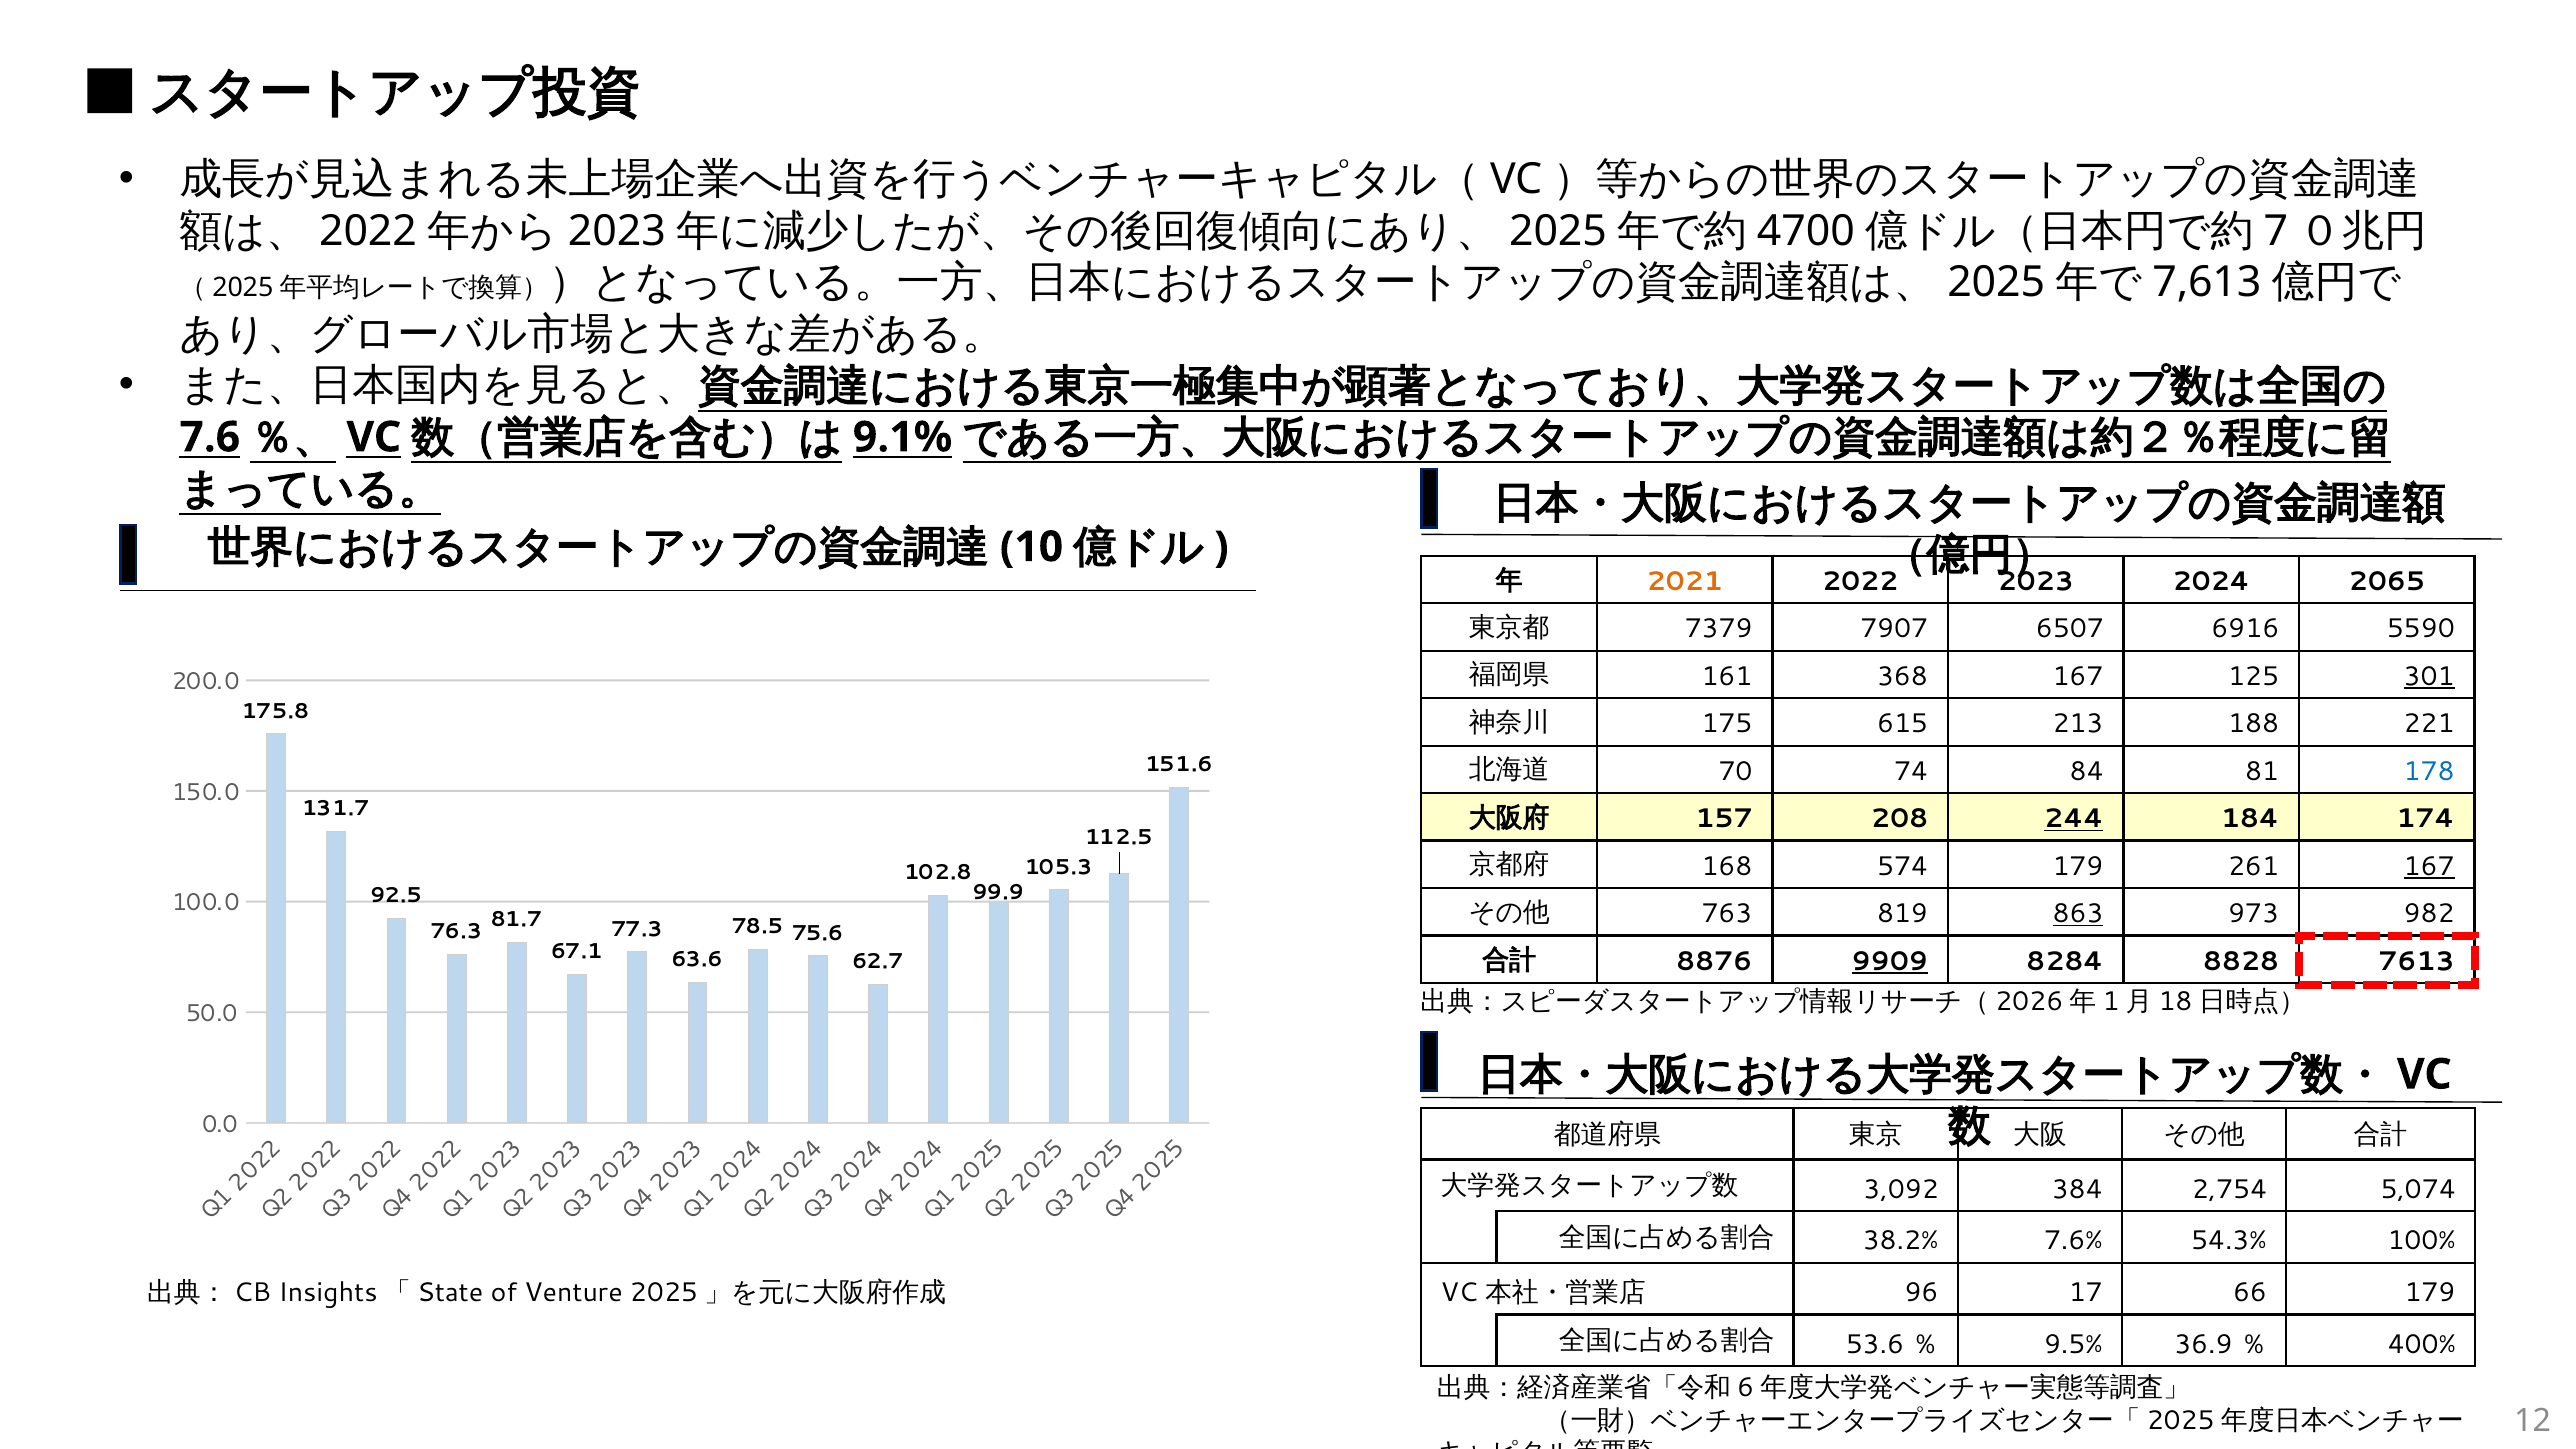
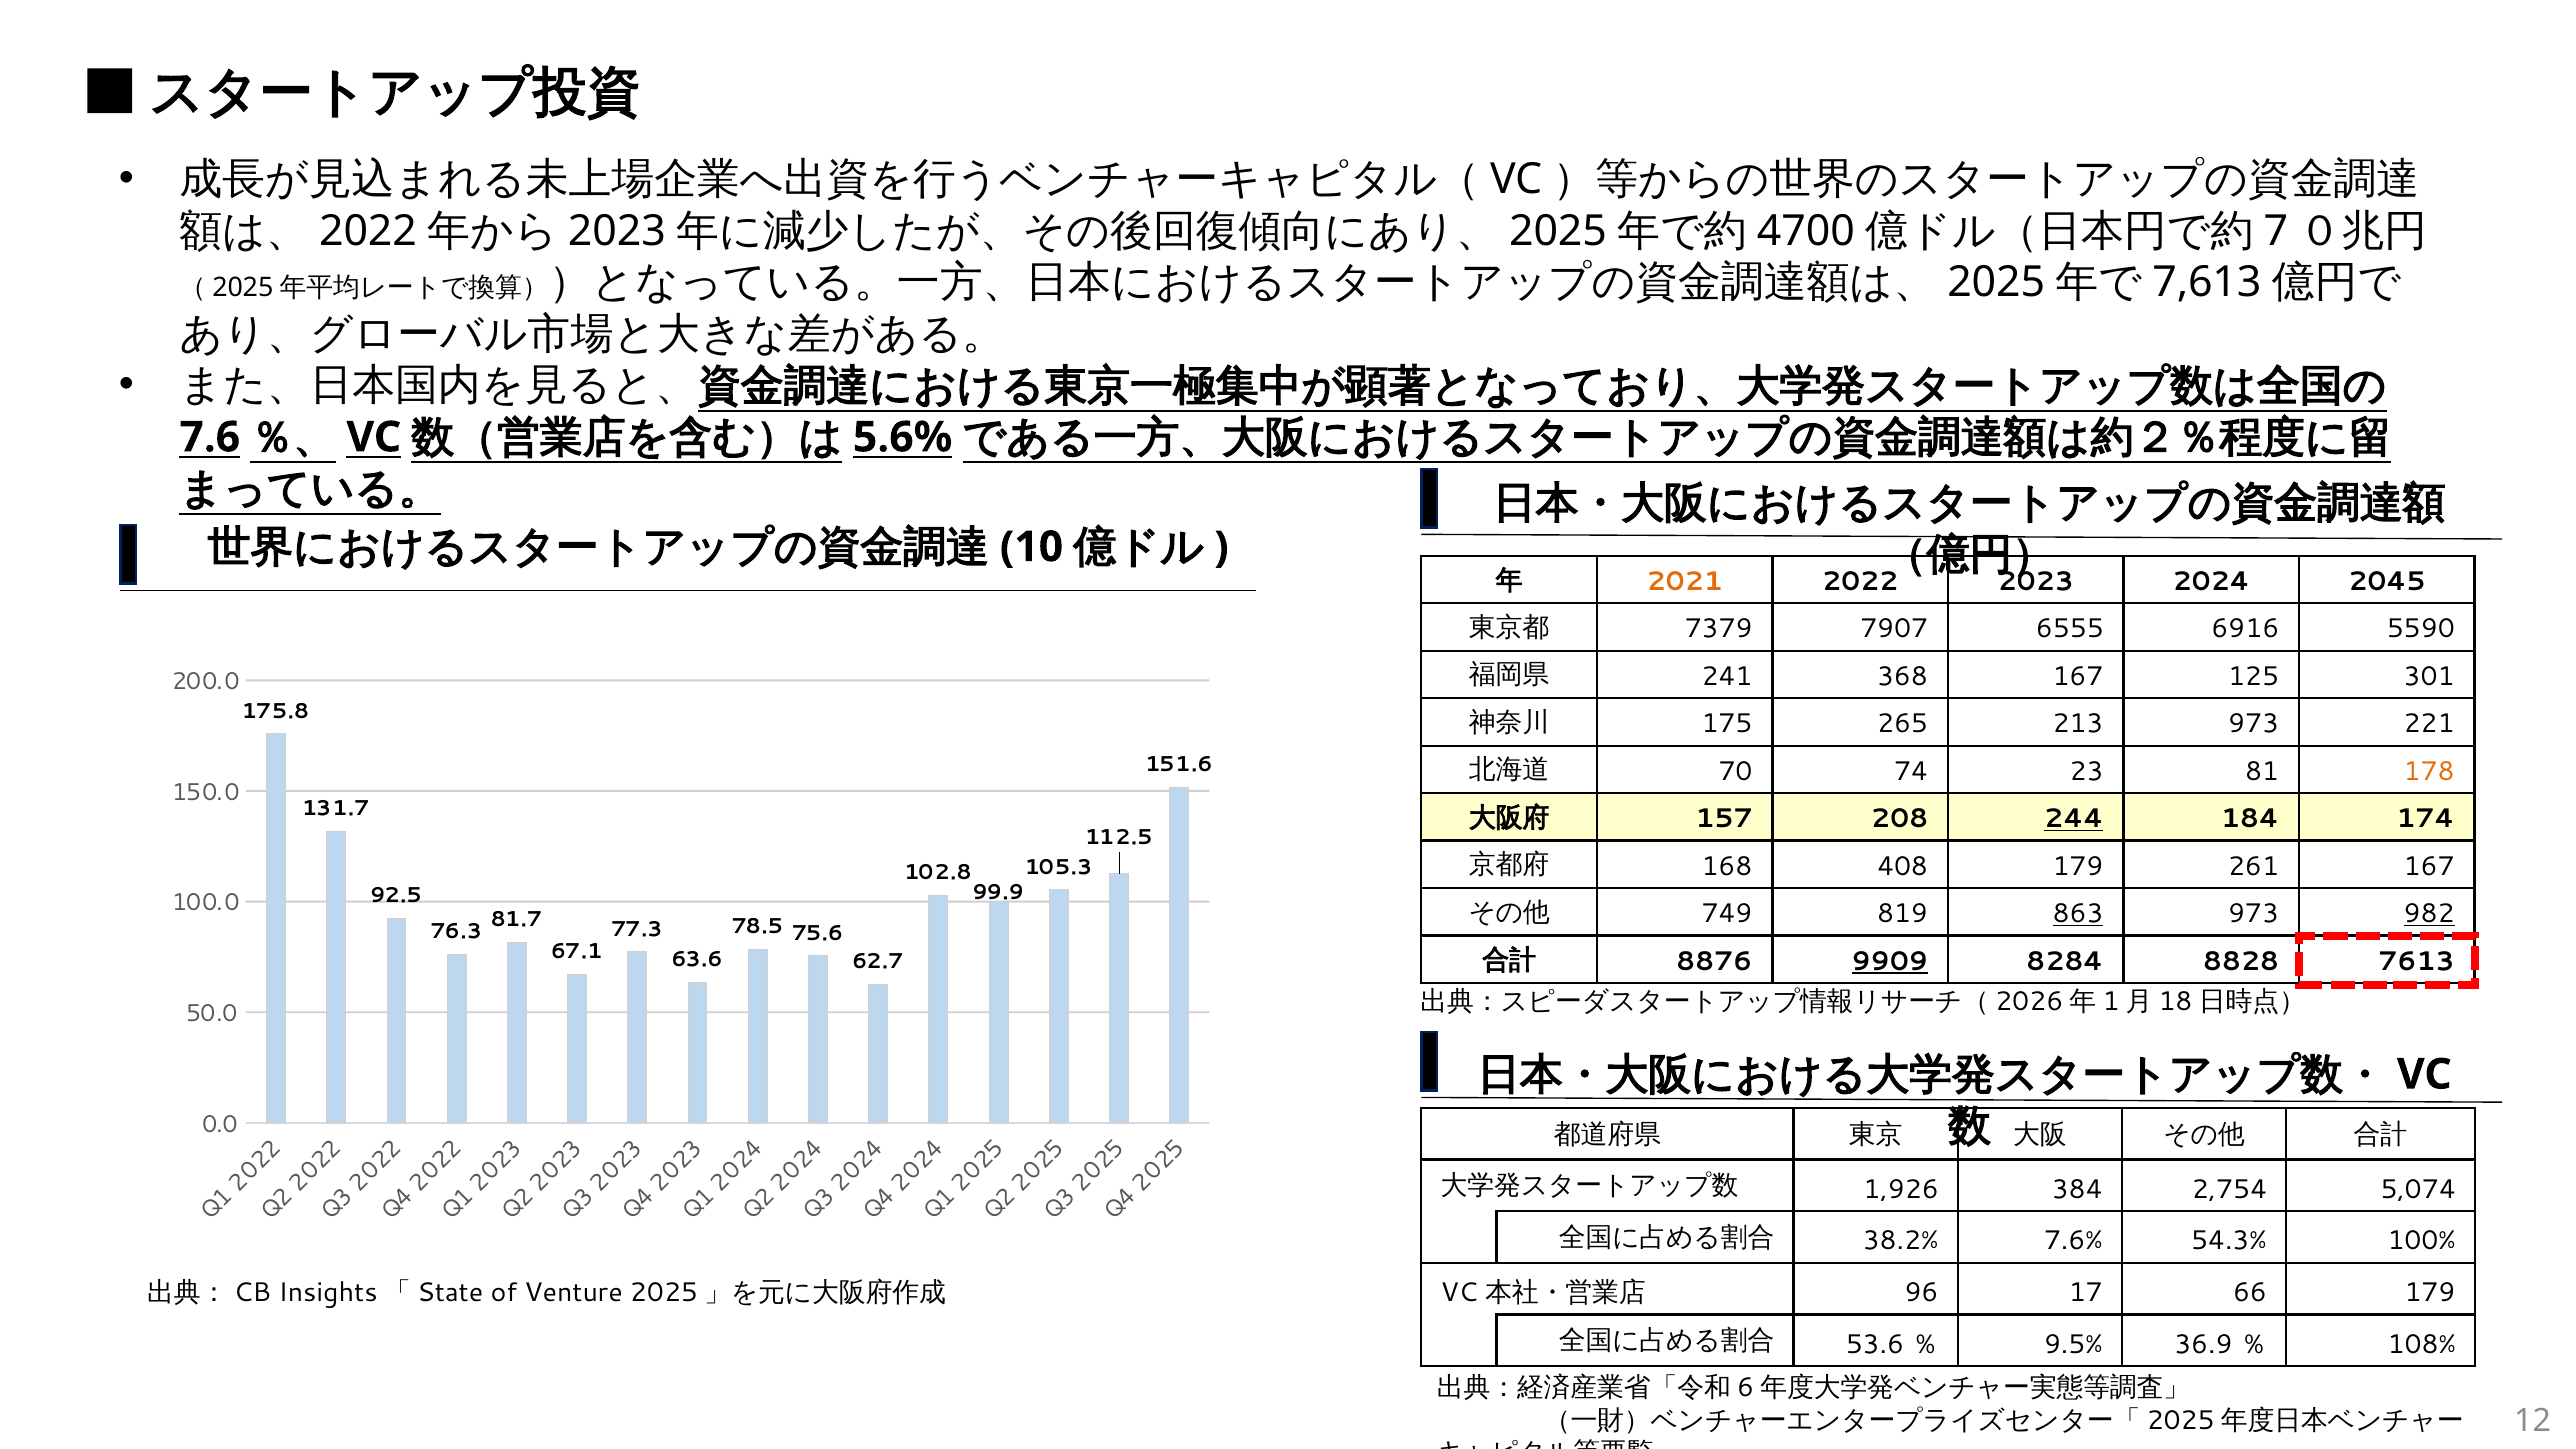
9.1%: 9.1% -> 5.6%
2065: 2065 -> 2045
6507: 6507 -> 6555
161: 161 -> 241
301 underline: present -> none
615: 615 -> 265
213 188: 188 -> 973
84: 84 -> 23
178 colour: blue -> orange
574: 574 -> 408
167 at (2429, 866) underline: present -> none
763: 763 -> 749
982 underline: none -> present
3,092: 3,092 -> 1,926
400%: 400% -> 108%
